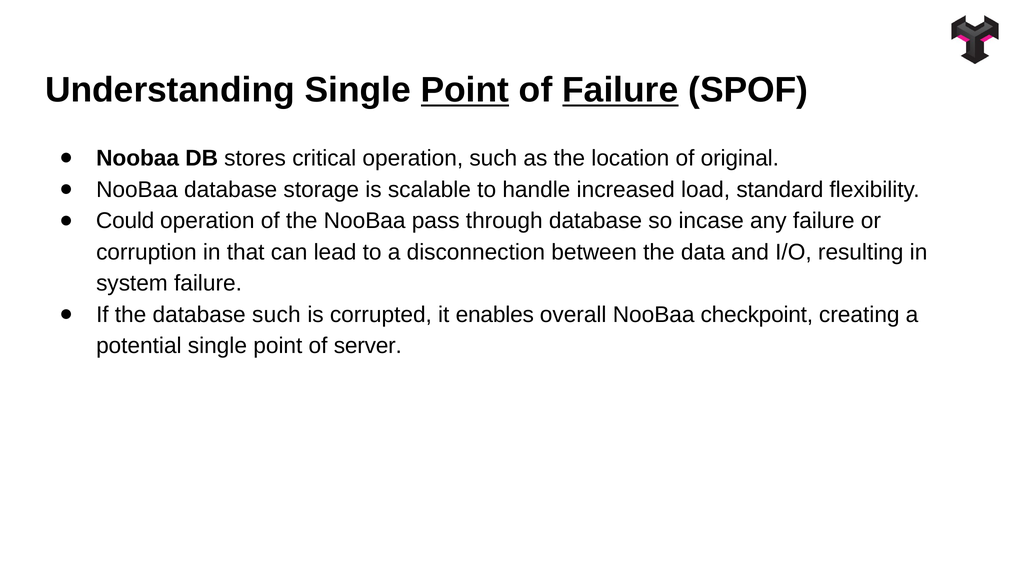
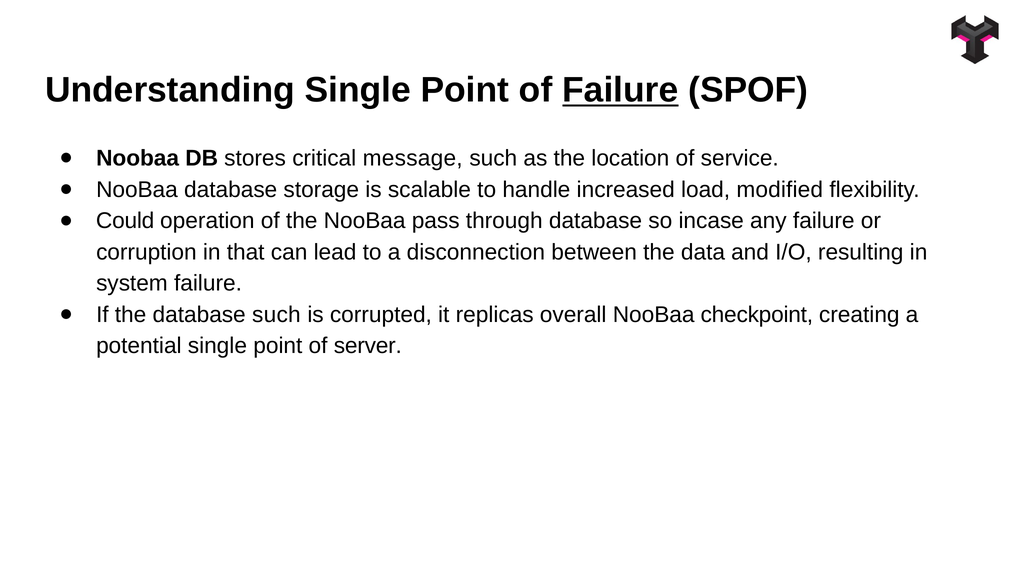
Point at (465, 90) underline: present -> none
critical operation: operation -> message
original: original -> service
standard: standard -> modified
enables: enables -> replicas
